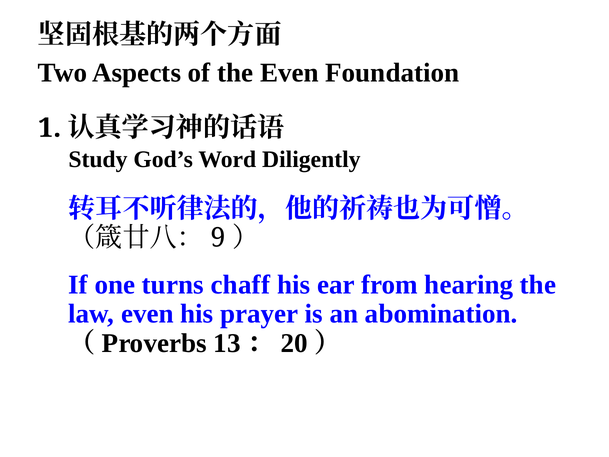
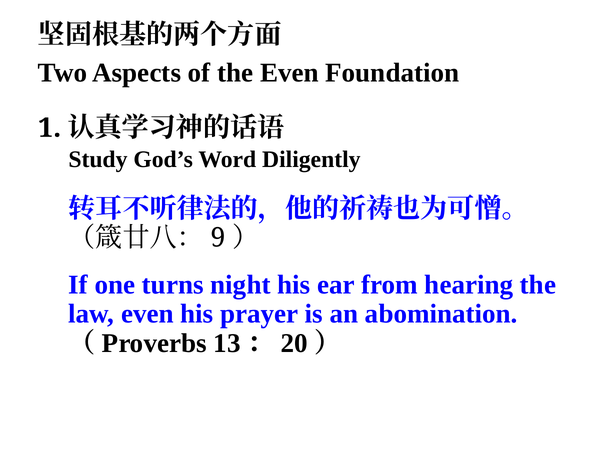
chaff: chaff -> night
